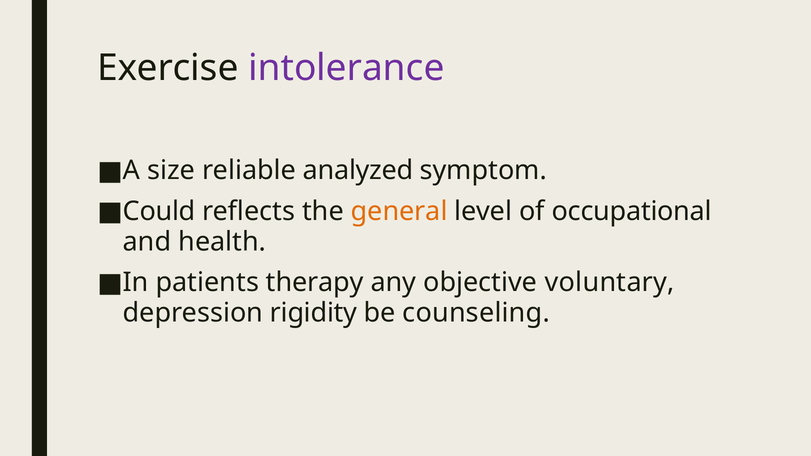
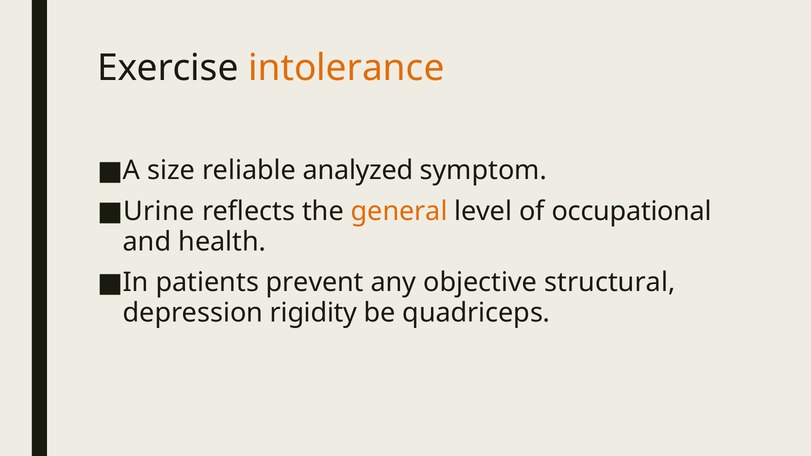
intolerance colour: purple -> orange
Could: Could -> Urine
therapy: therapy -> prevent
voluntary: voluntary -> structural
counseling: counseling -> quadriceps
